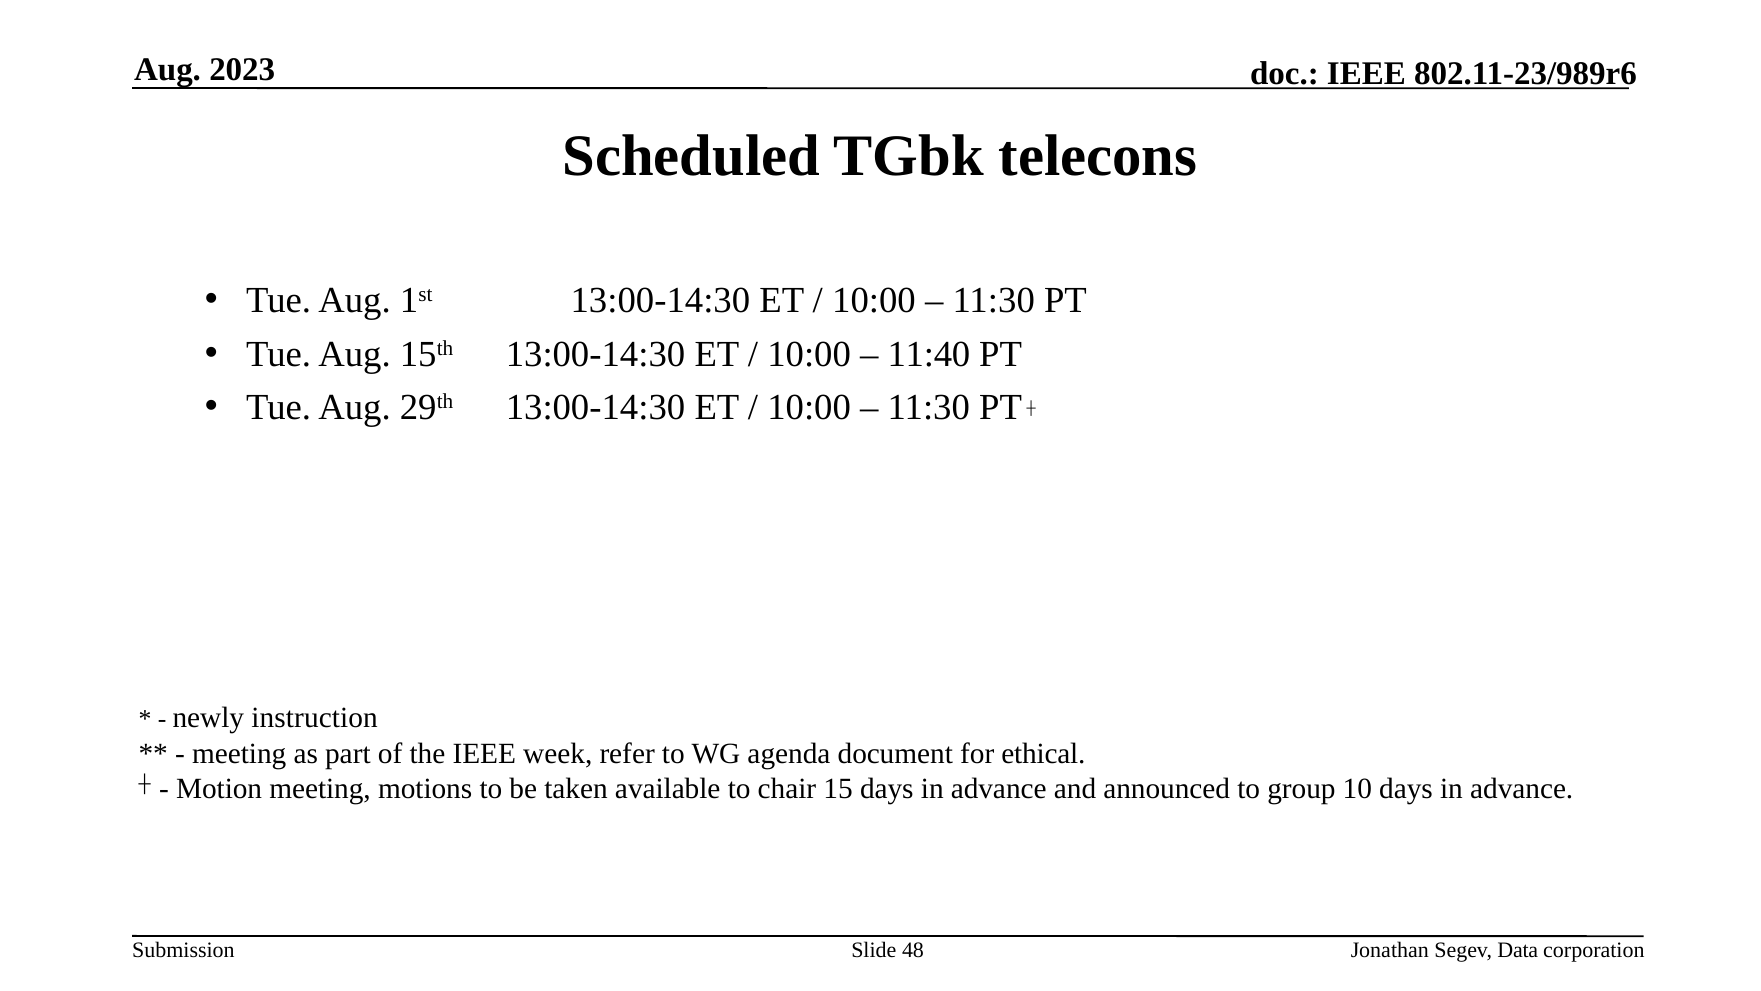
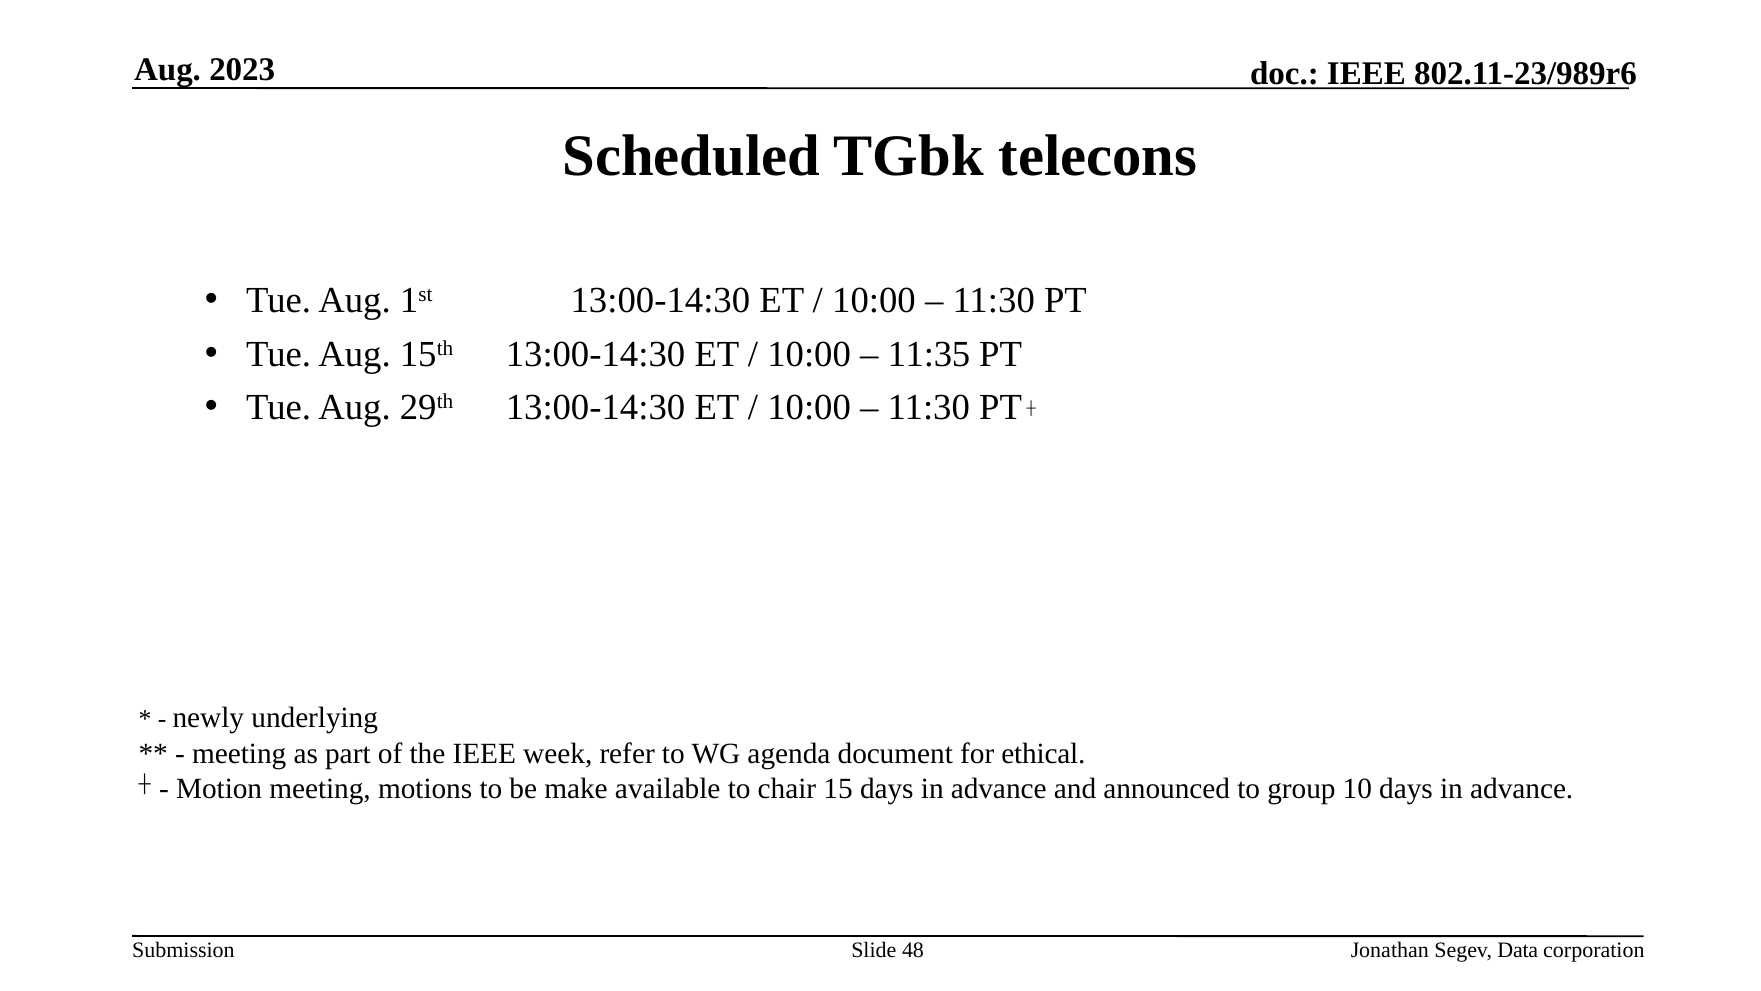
11:40: 11:40 -> 11:35
instruction: instruction -> underlying
taken: taken -> make
